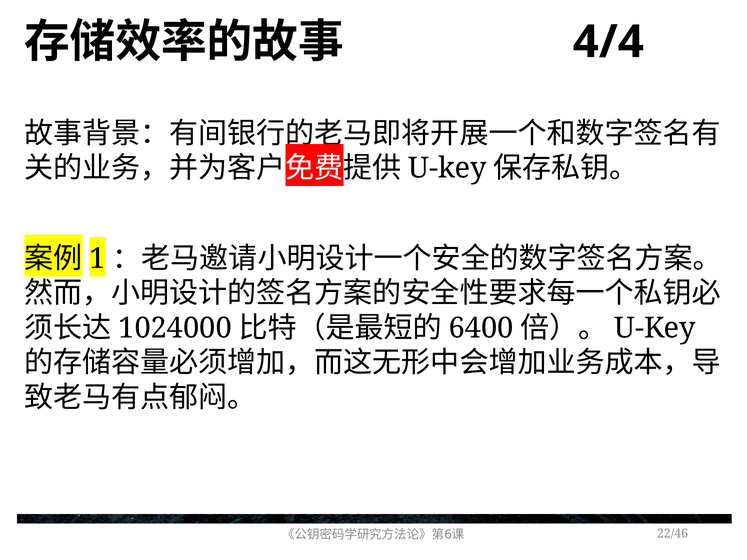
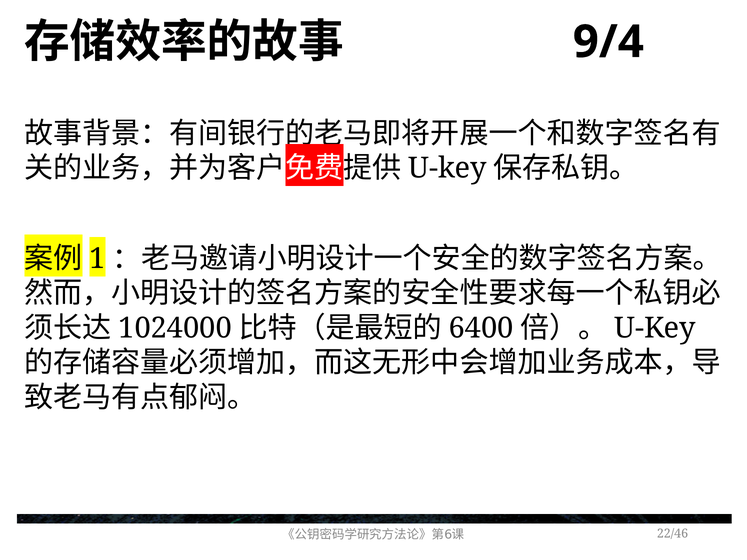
4/4: 4/4 -> 9/4
